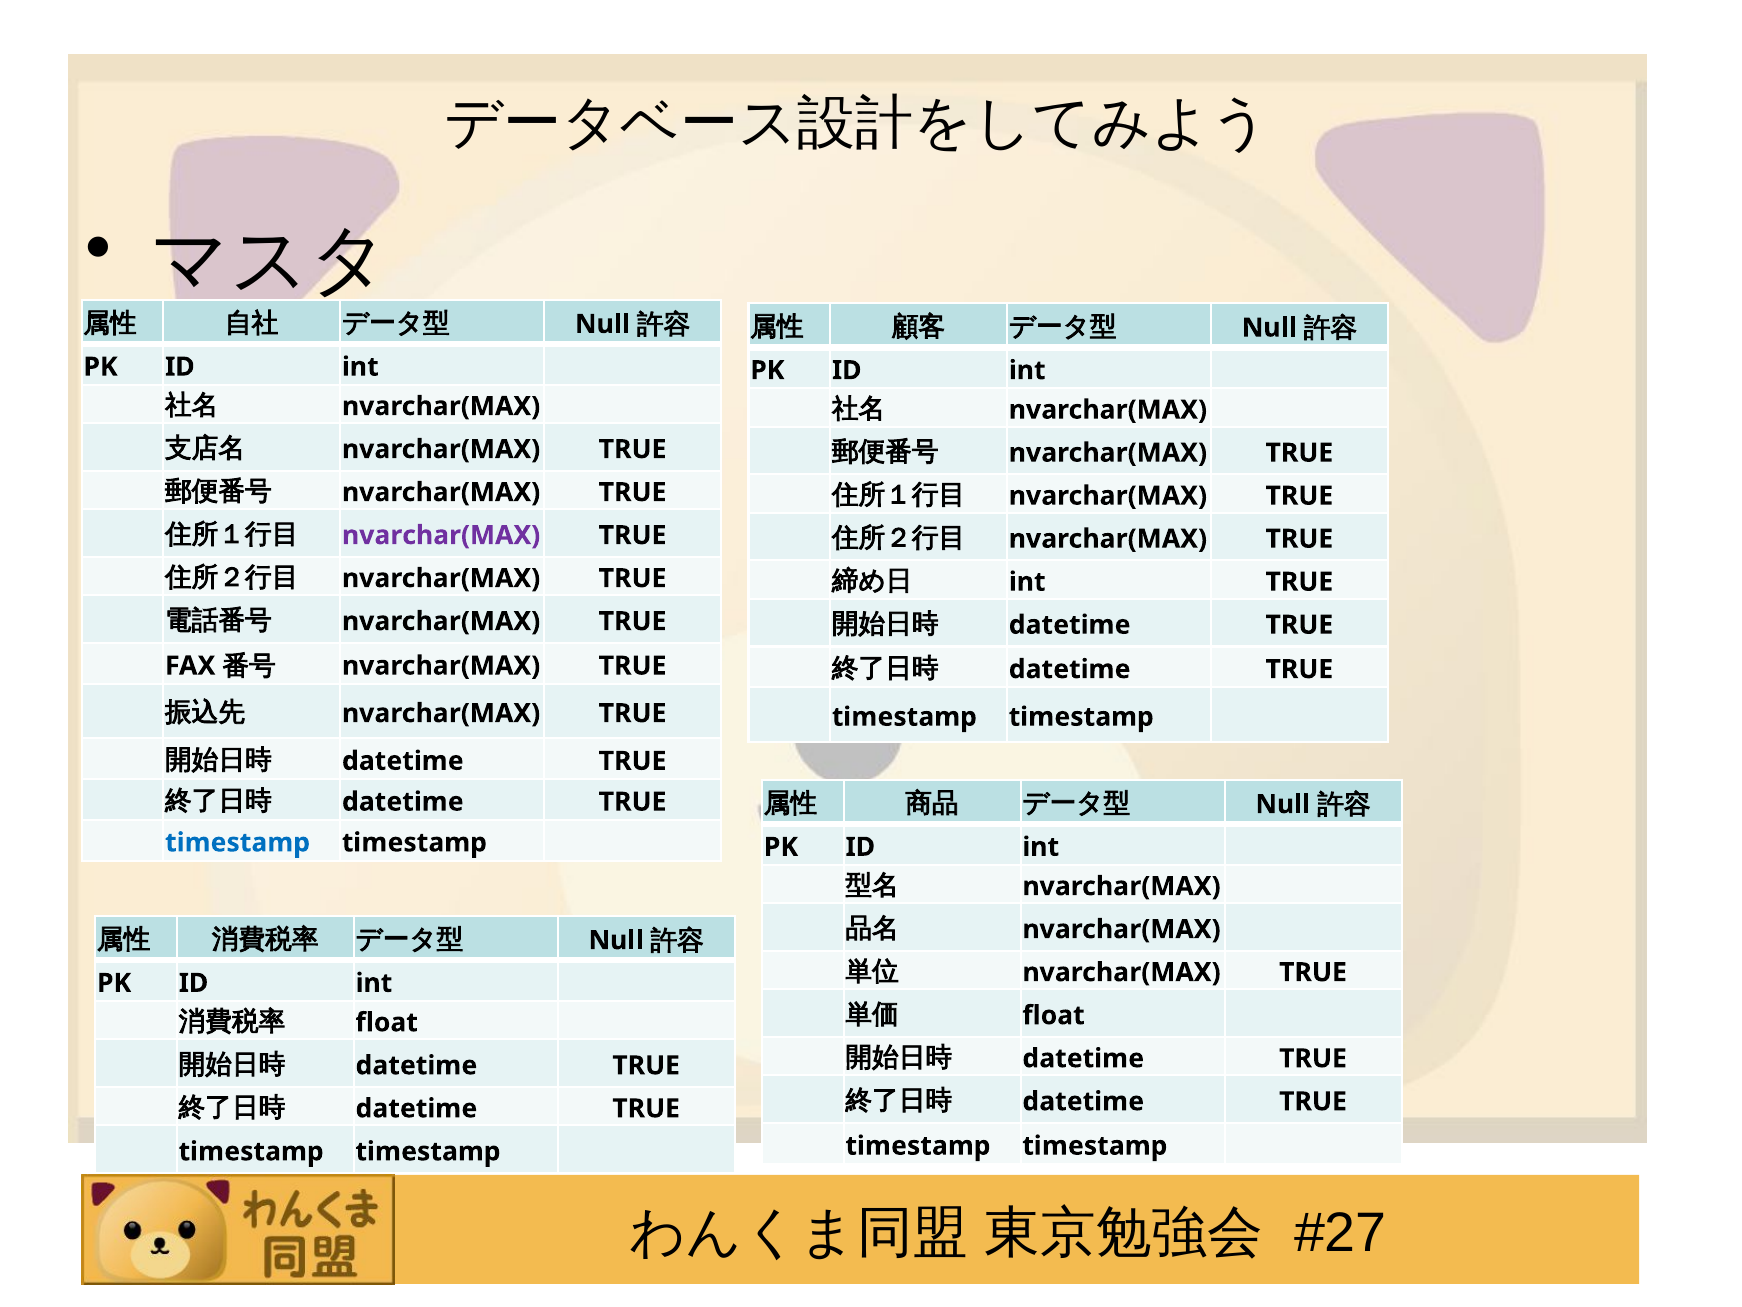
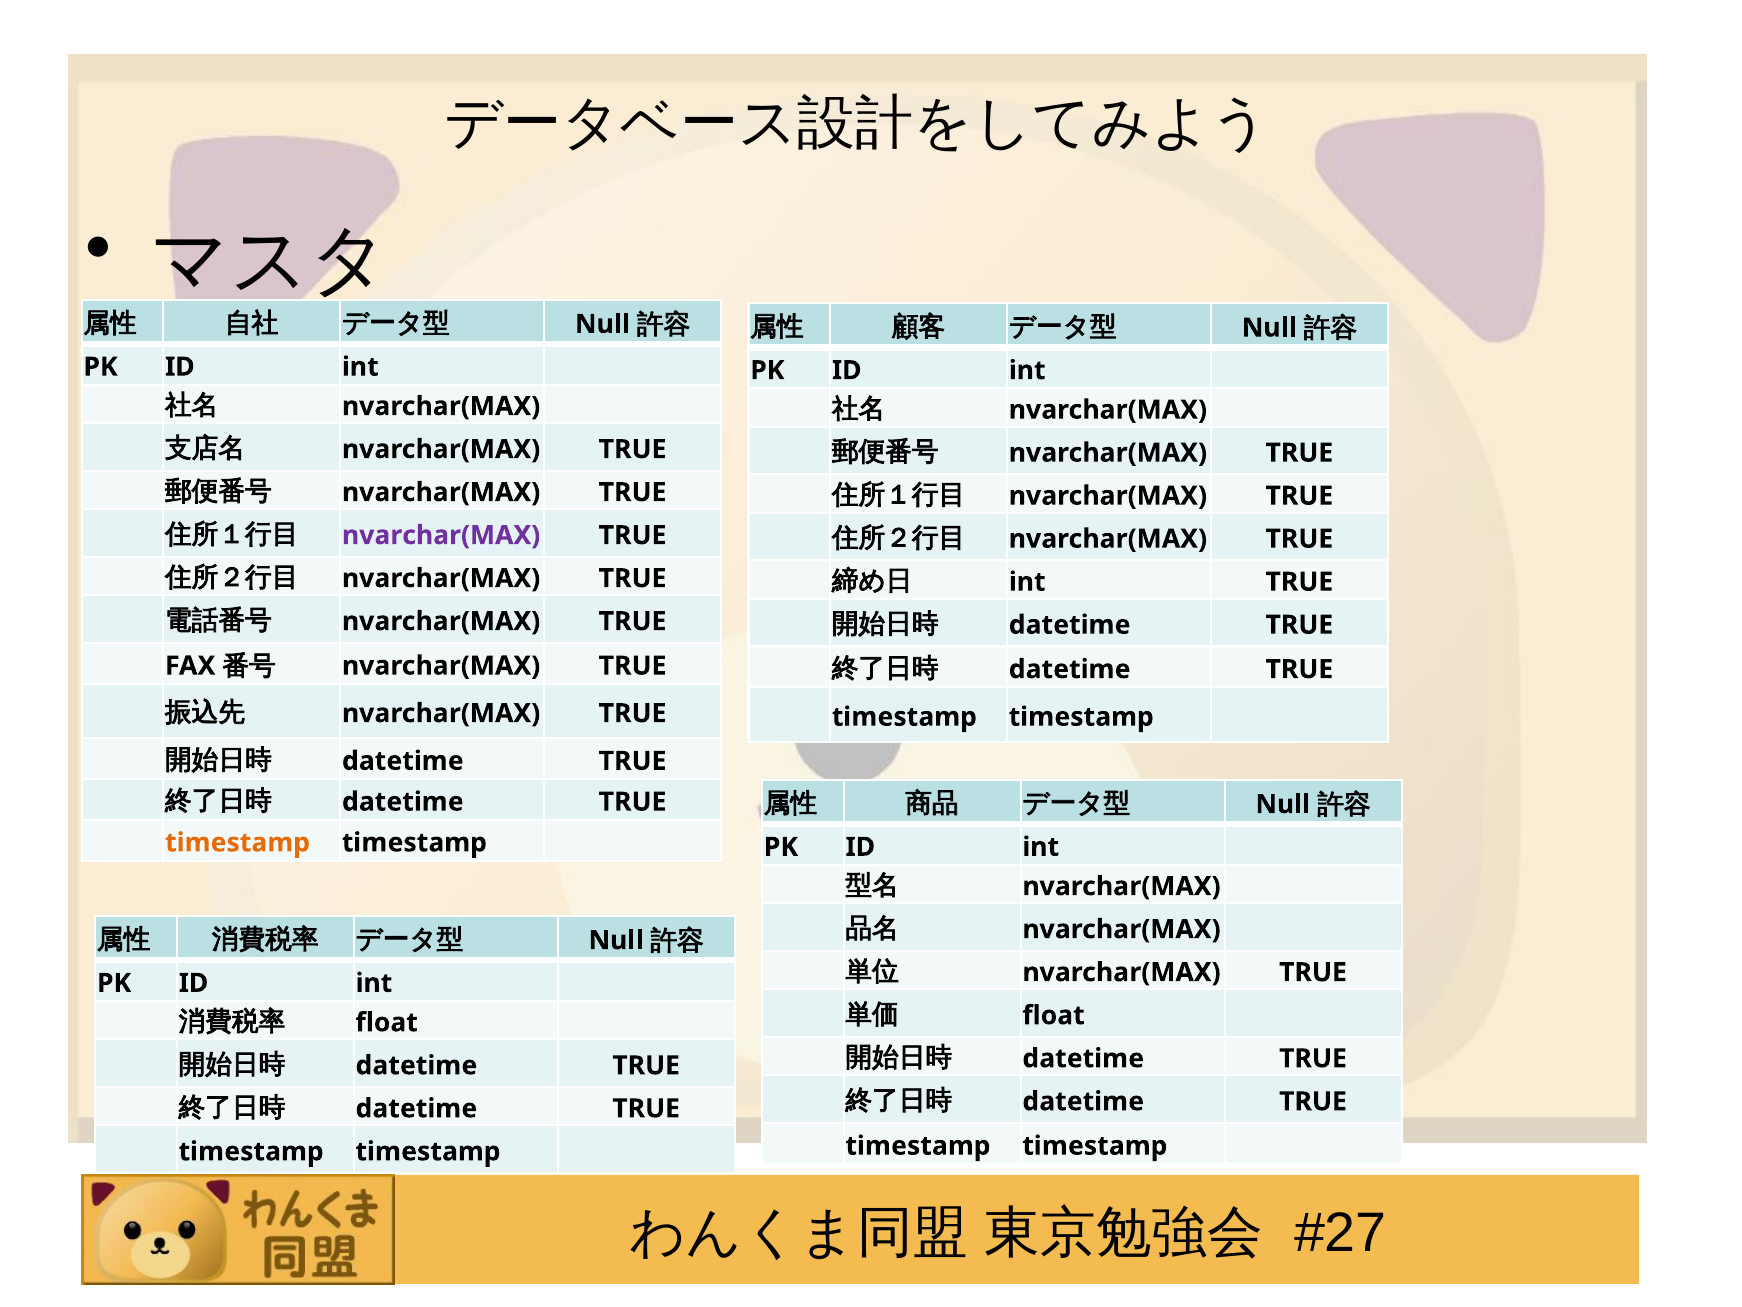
timestamp at (238, 842) colour: blue -> orange
